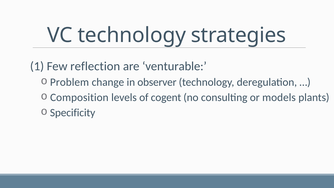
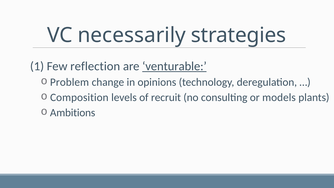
VC technology: technology -> necessarily
venturable underline: none -> present
observer: observer -> opinions
cogent: cogent -> recruit
Specificity: Specificity -> Ambitions
